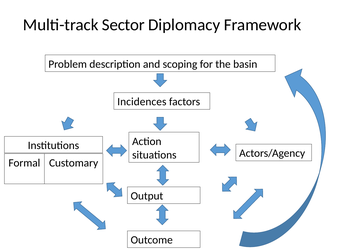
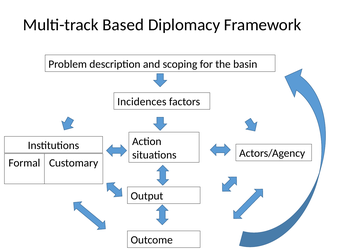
Sector: Sector -> Based
